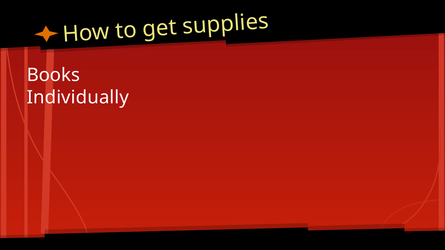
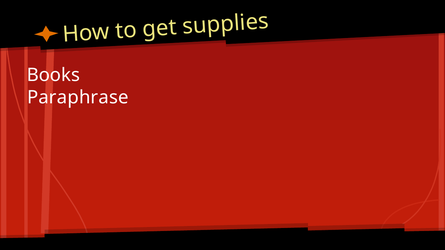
Individually: Individually -> Paraphrase
